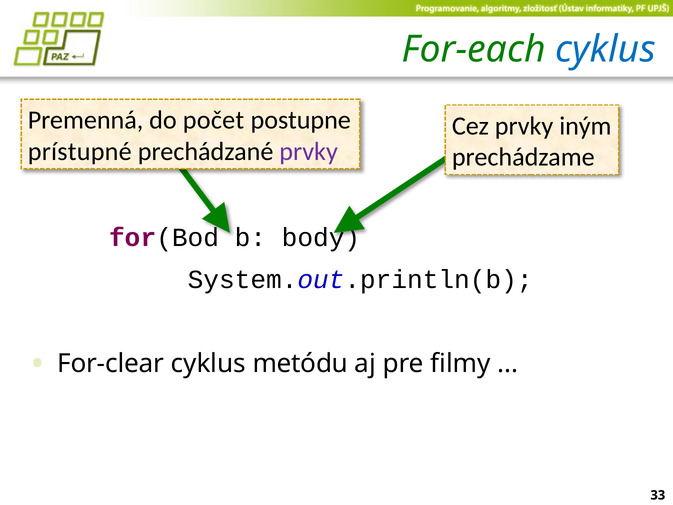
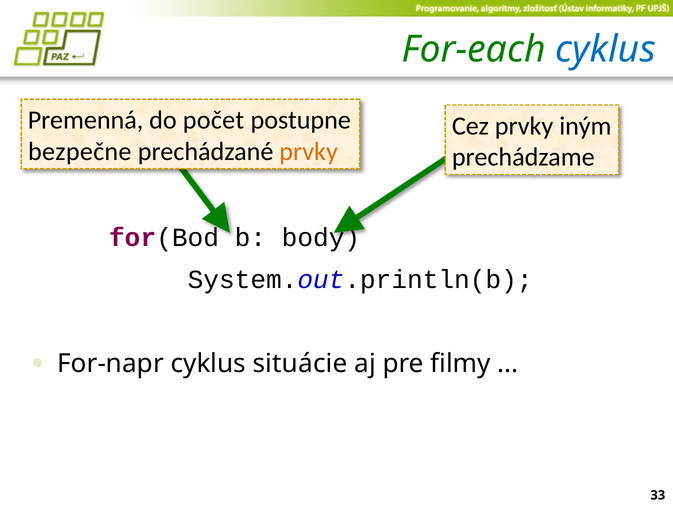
prístupné: prístupné -> bezpečne
prvky at (309, 152) colour: purple -> orange
For-clear: For-clear -> For-napr
metódu: metódu -> situácie
